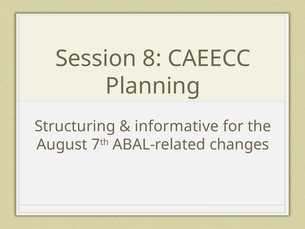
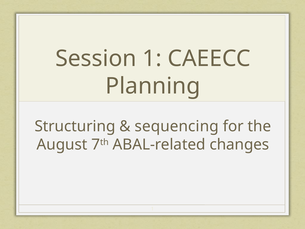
Session 8: 8 -> 1
informative: informative -> sequencing
